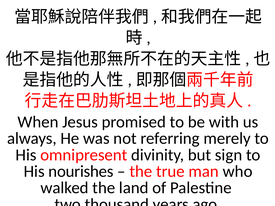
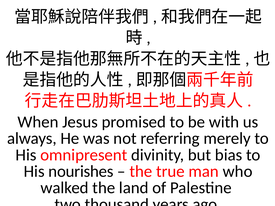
sign: sign -> bias
